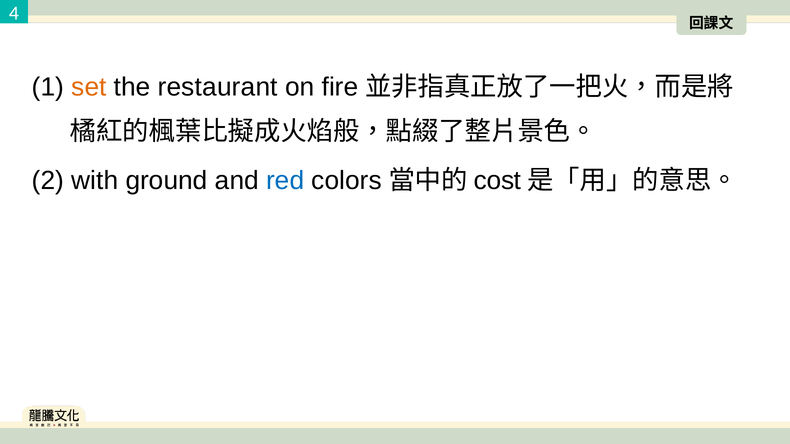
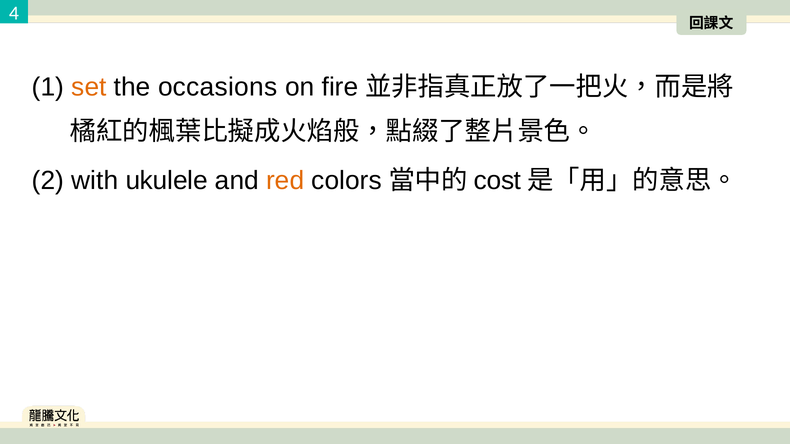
restaurant: restaurant -> occasions
ground: ground -> ukulele
red colour: blue -> orange
